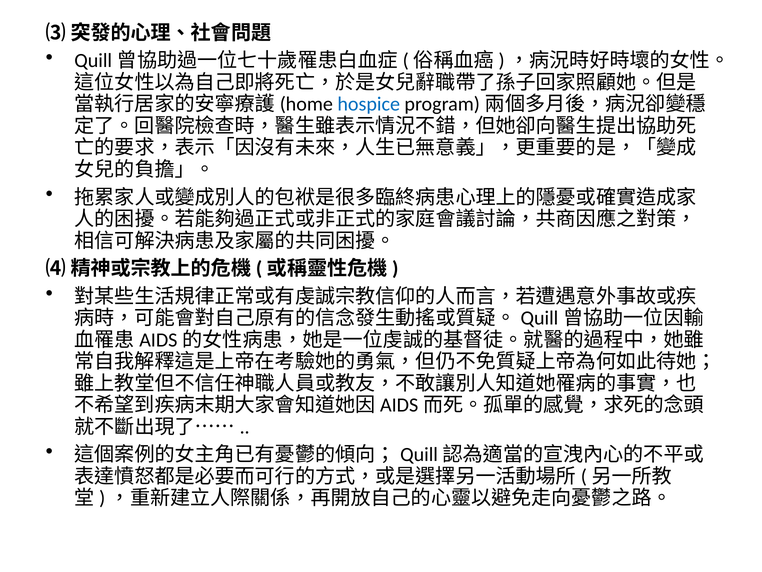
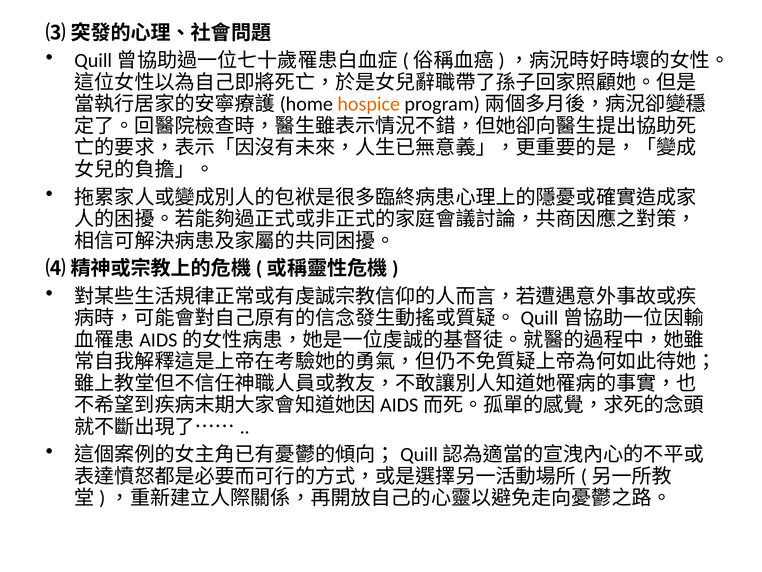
hospice colour: blue -> orange
